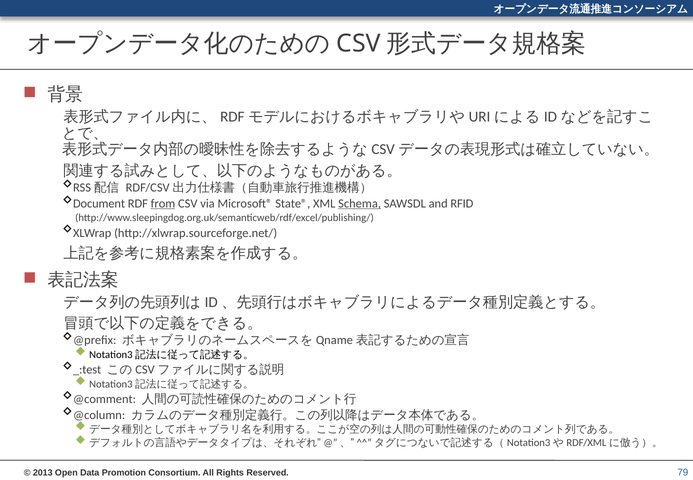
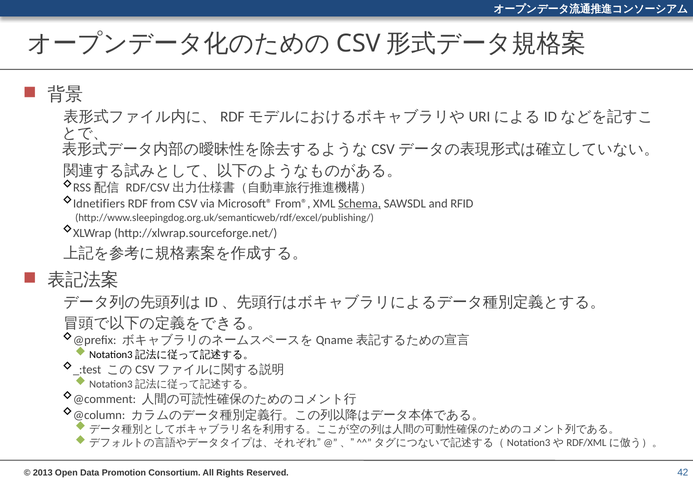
Document: Document -> Idnetifiers
from underline: present -> none
State®: State® -> From®
79: 79 -> 42
